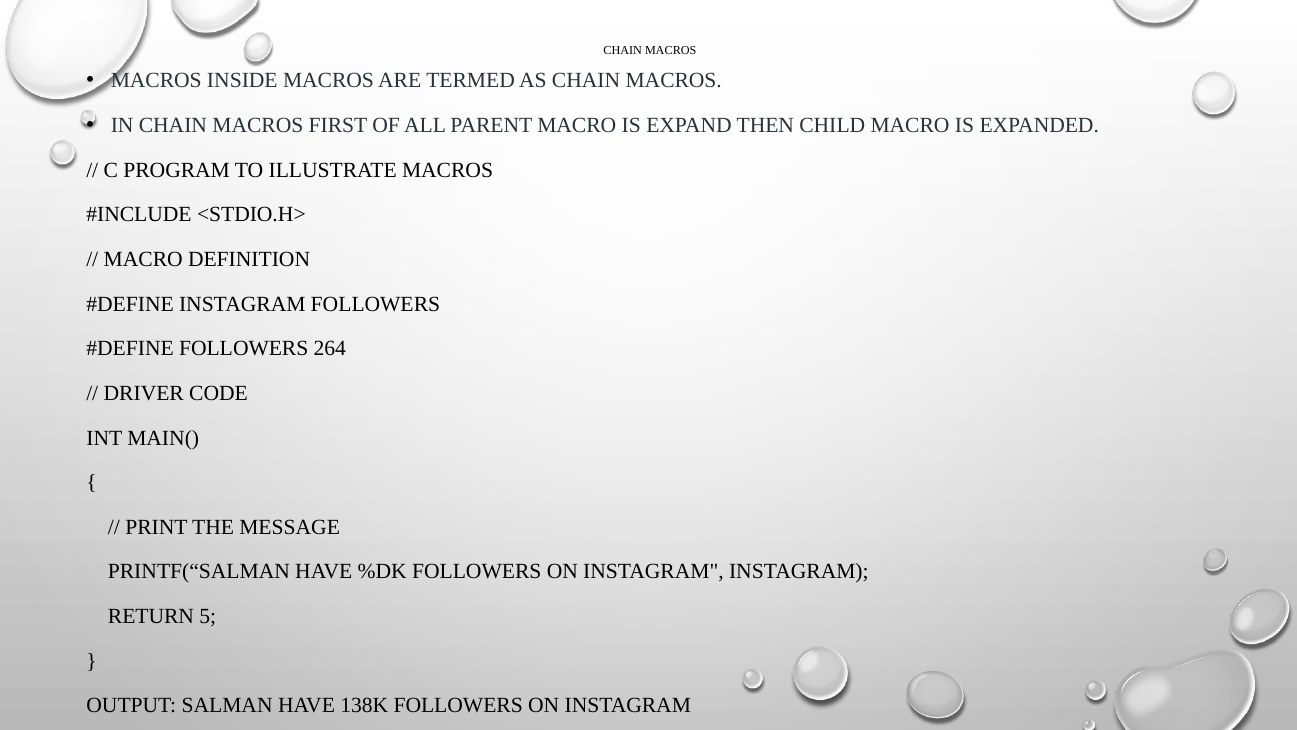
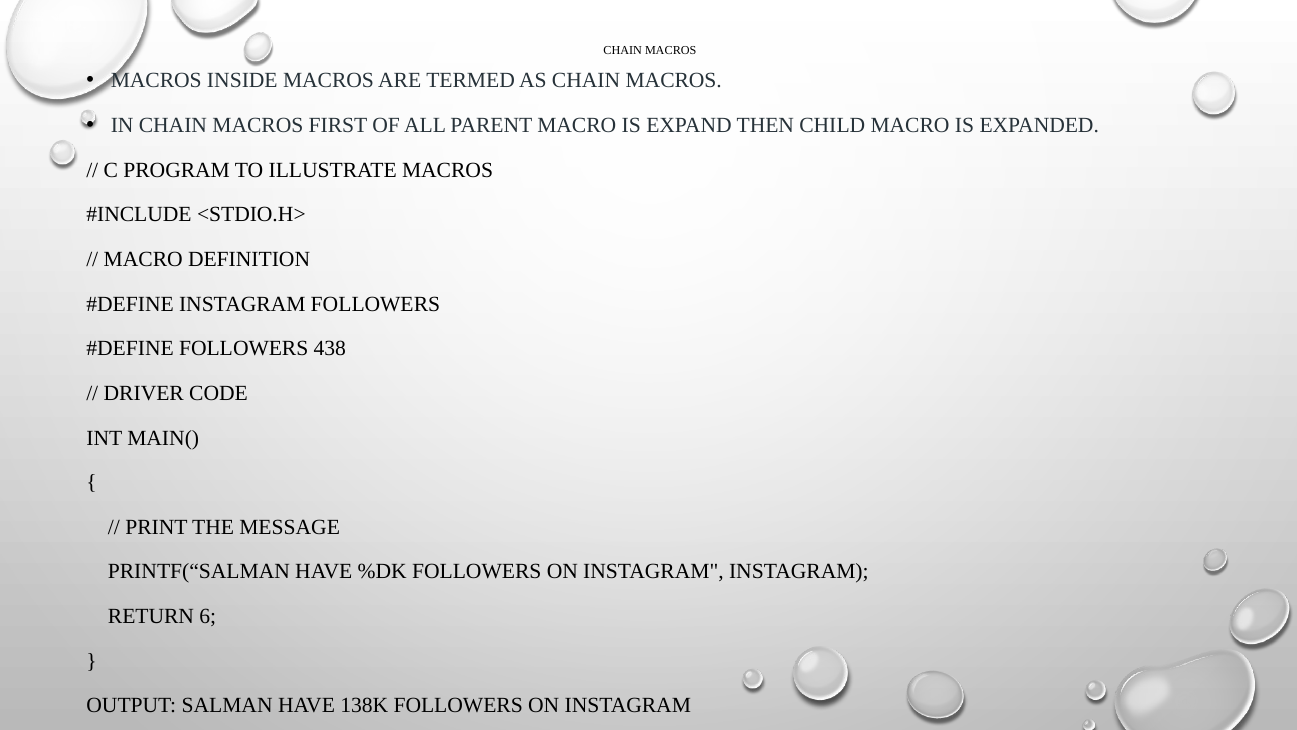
264: 264 -> 438
5: 5 -> 6
